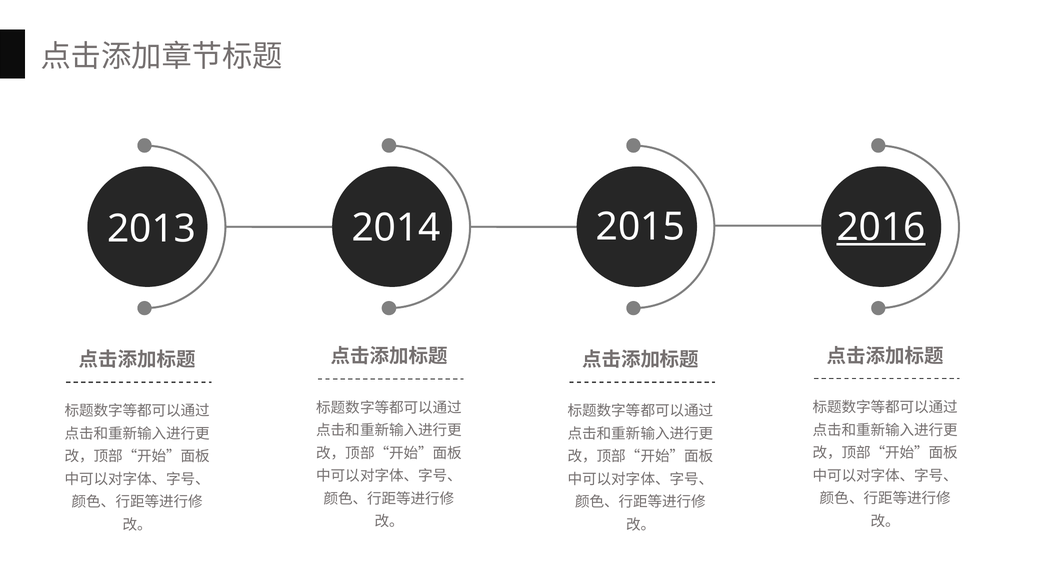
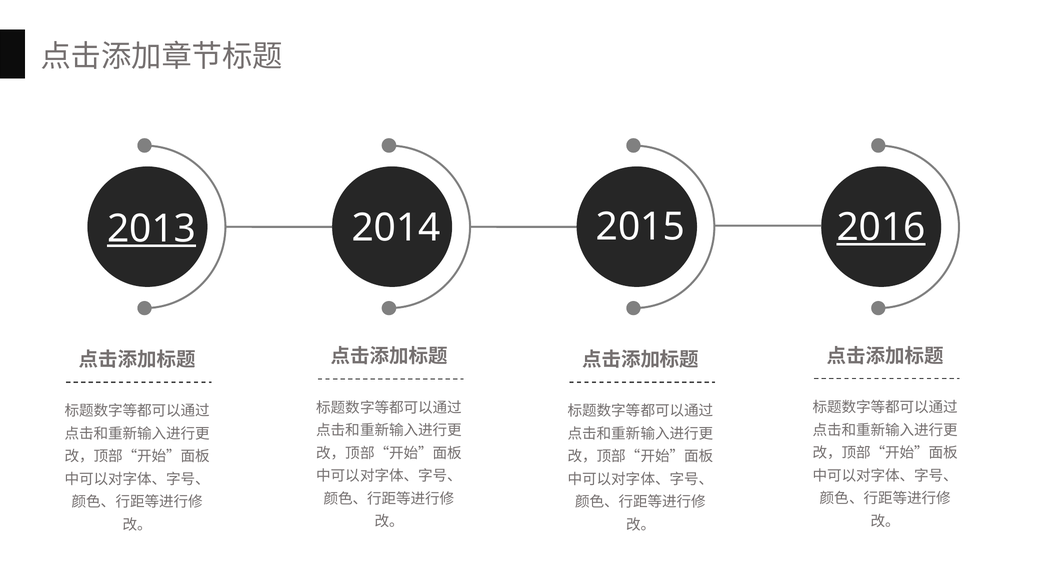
2013 underline: none -> present
